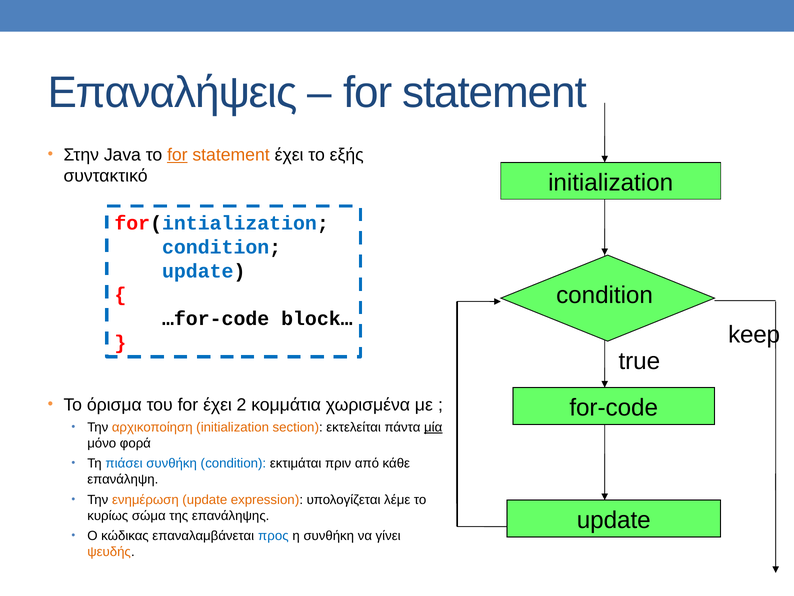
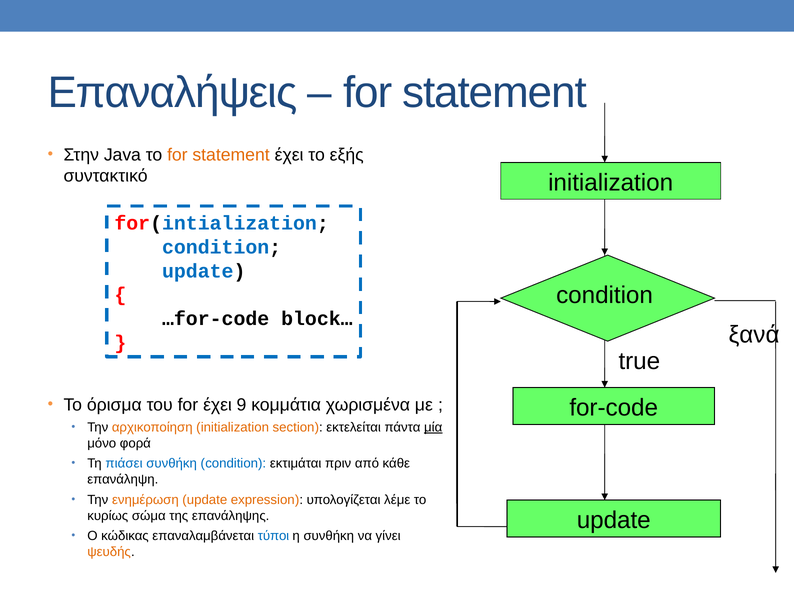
for at (177, 155) underline: present -> none
keep: keep -> ξανά
2: 2 -> 9
προς: προς -> τύποι
